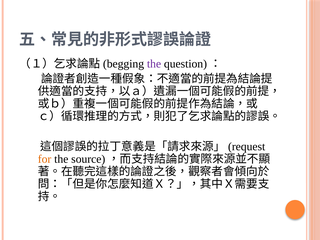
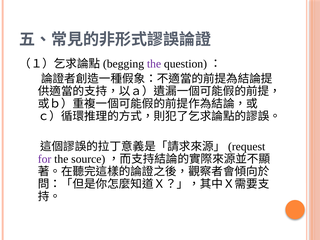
for colour: orange -> purple
